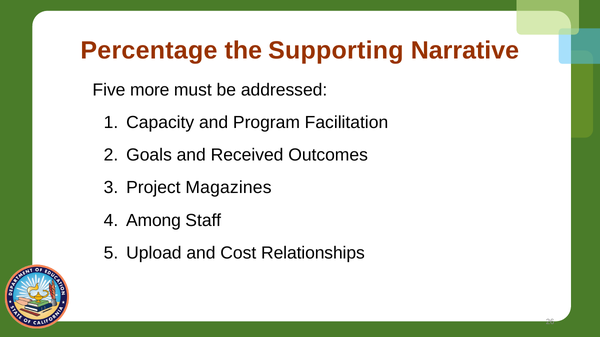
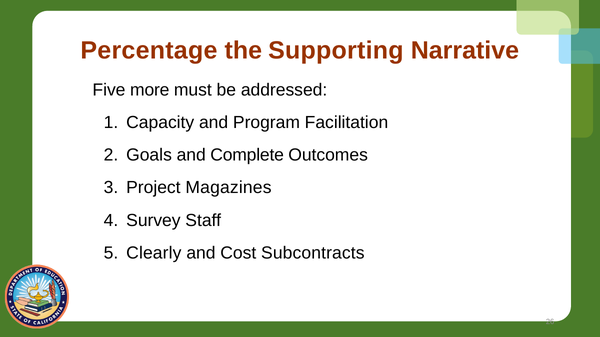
Received: Received -> Complete
Among: Among -> Survey
Upload: Upload -> Clearly
Relationships: Relationships -> Subcontracts
